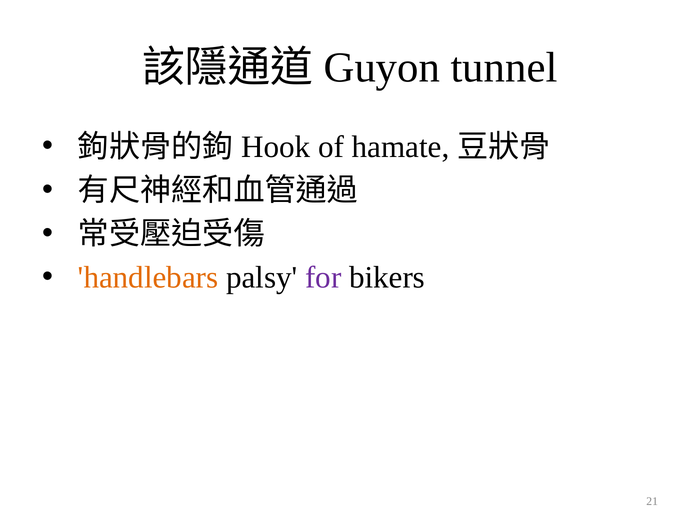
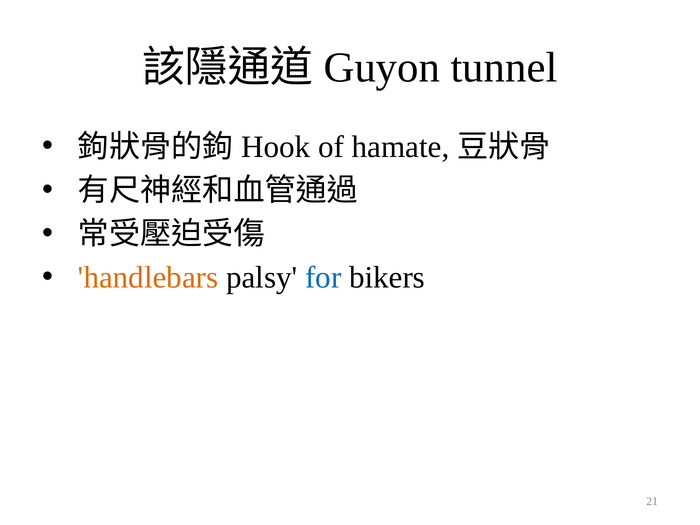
for colour: purple -> blue
